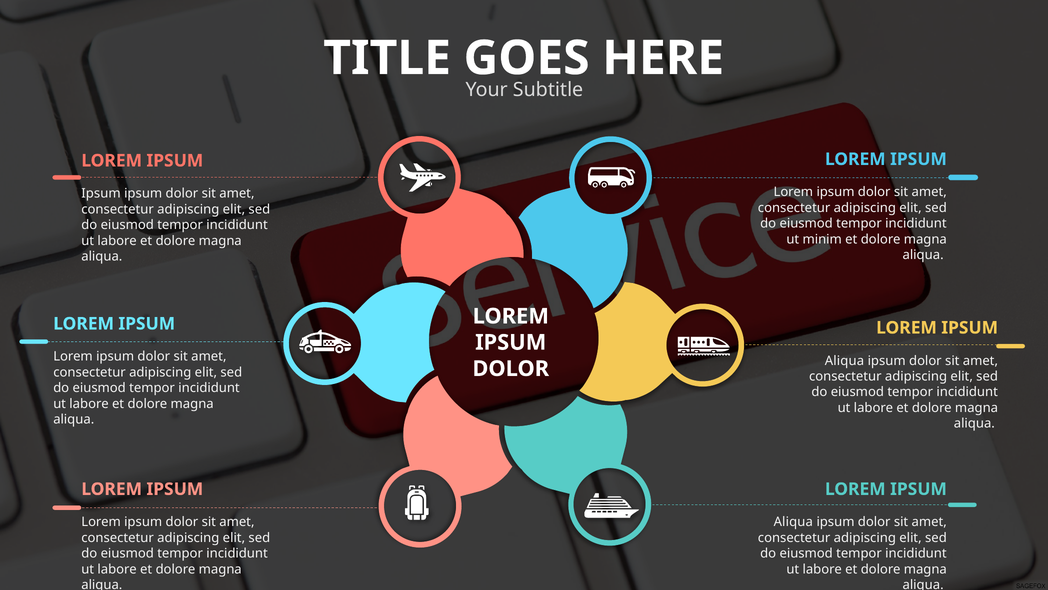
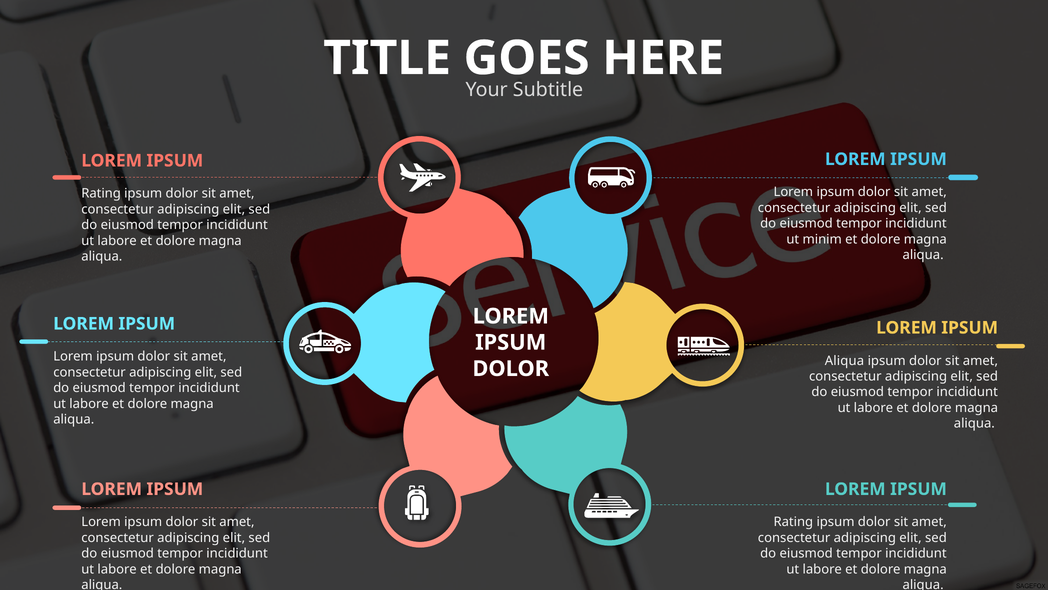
Ipsum at (101, 193): Ipsum -> Rating
Aliqua at (793, 522): Aliqua -> Rating
